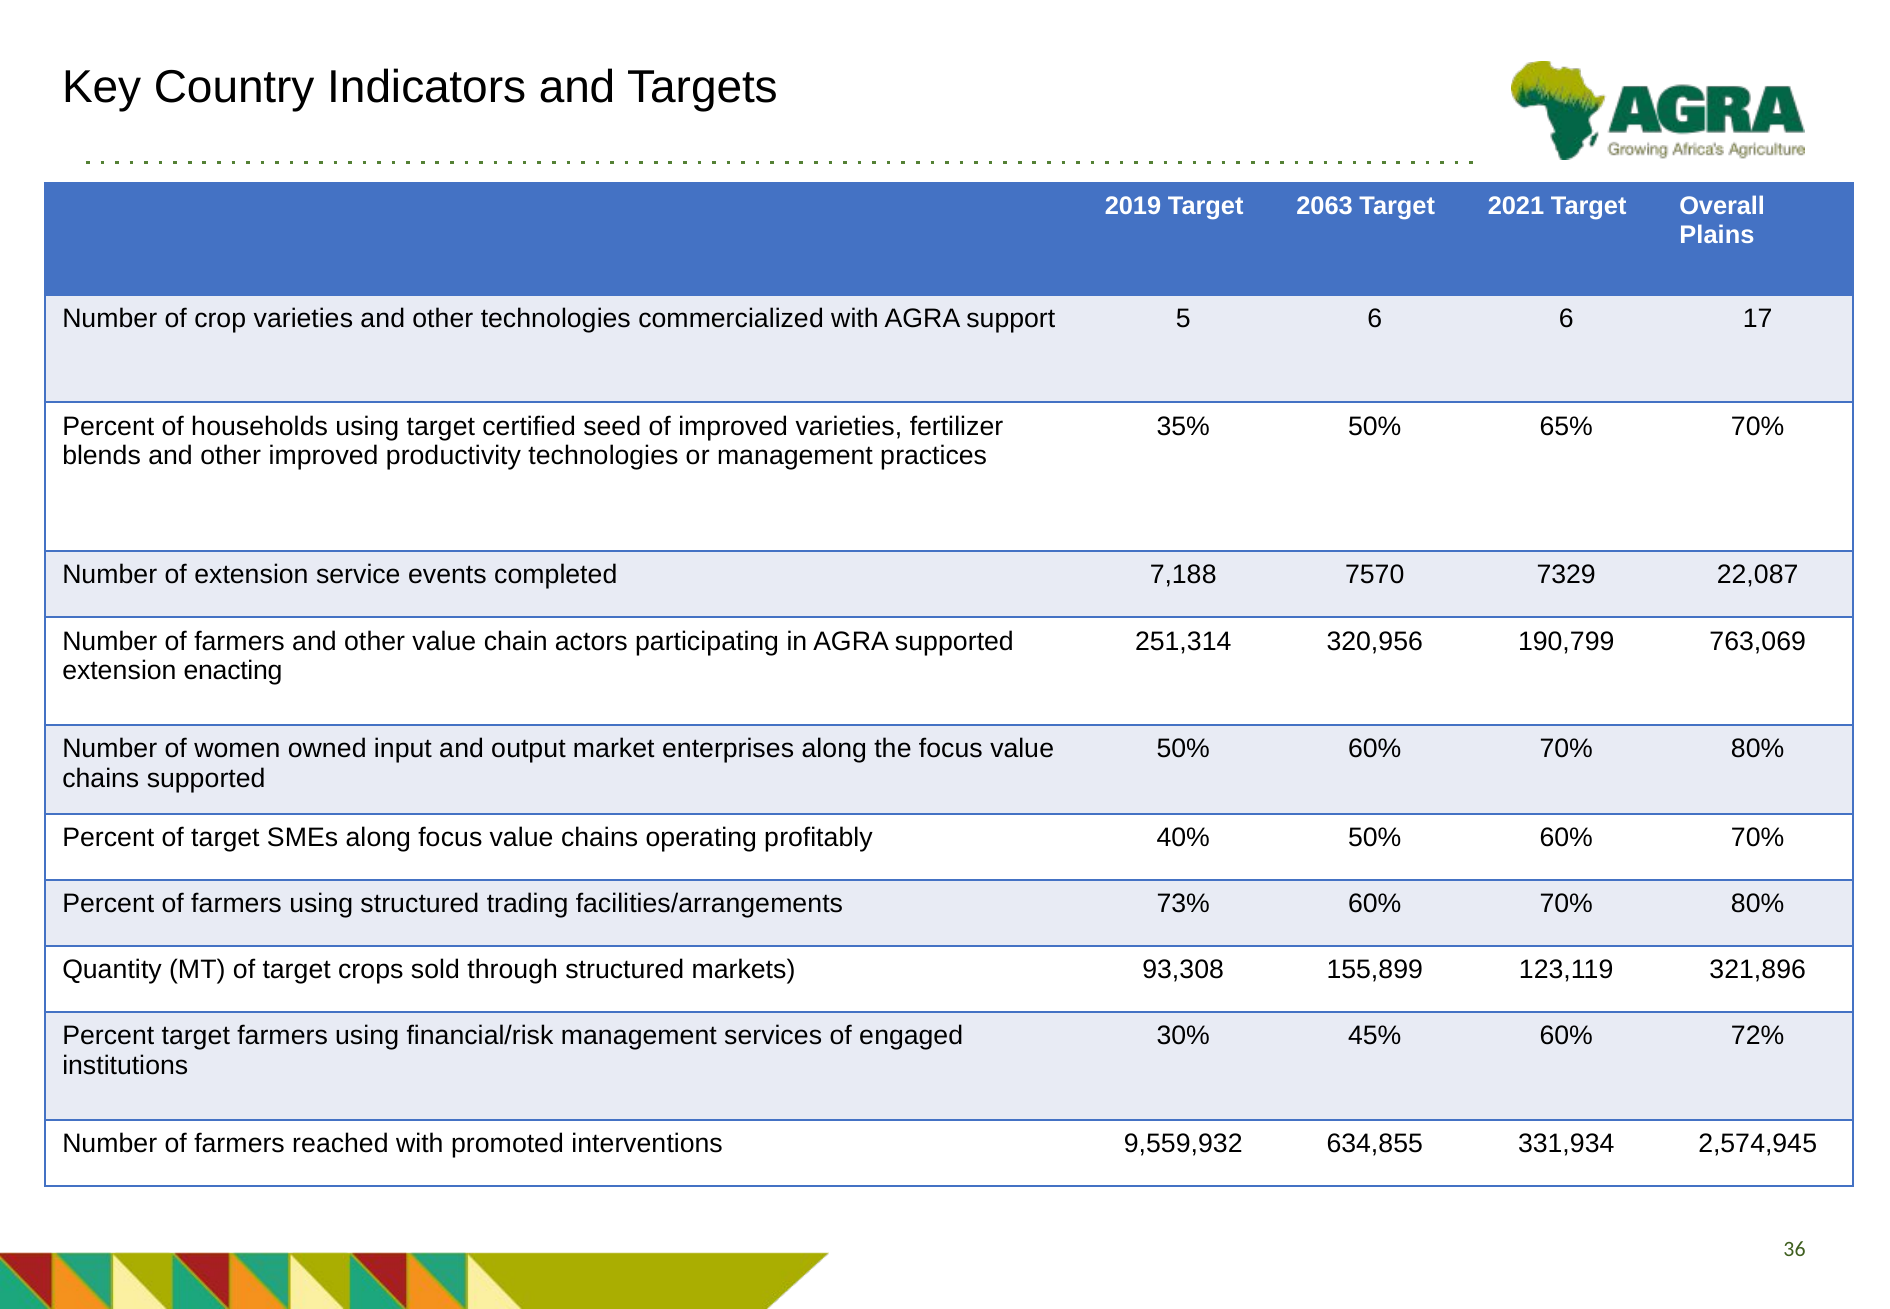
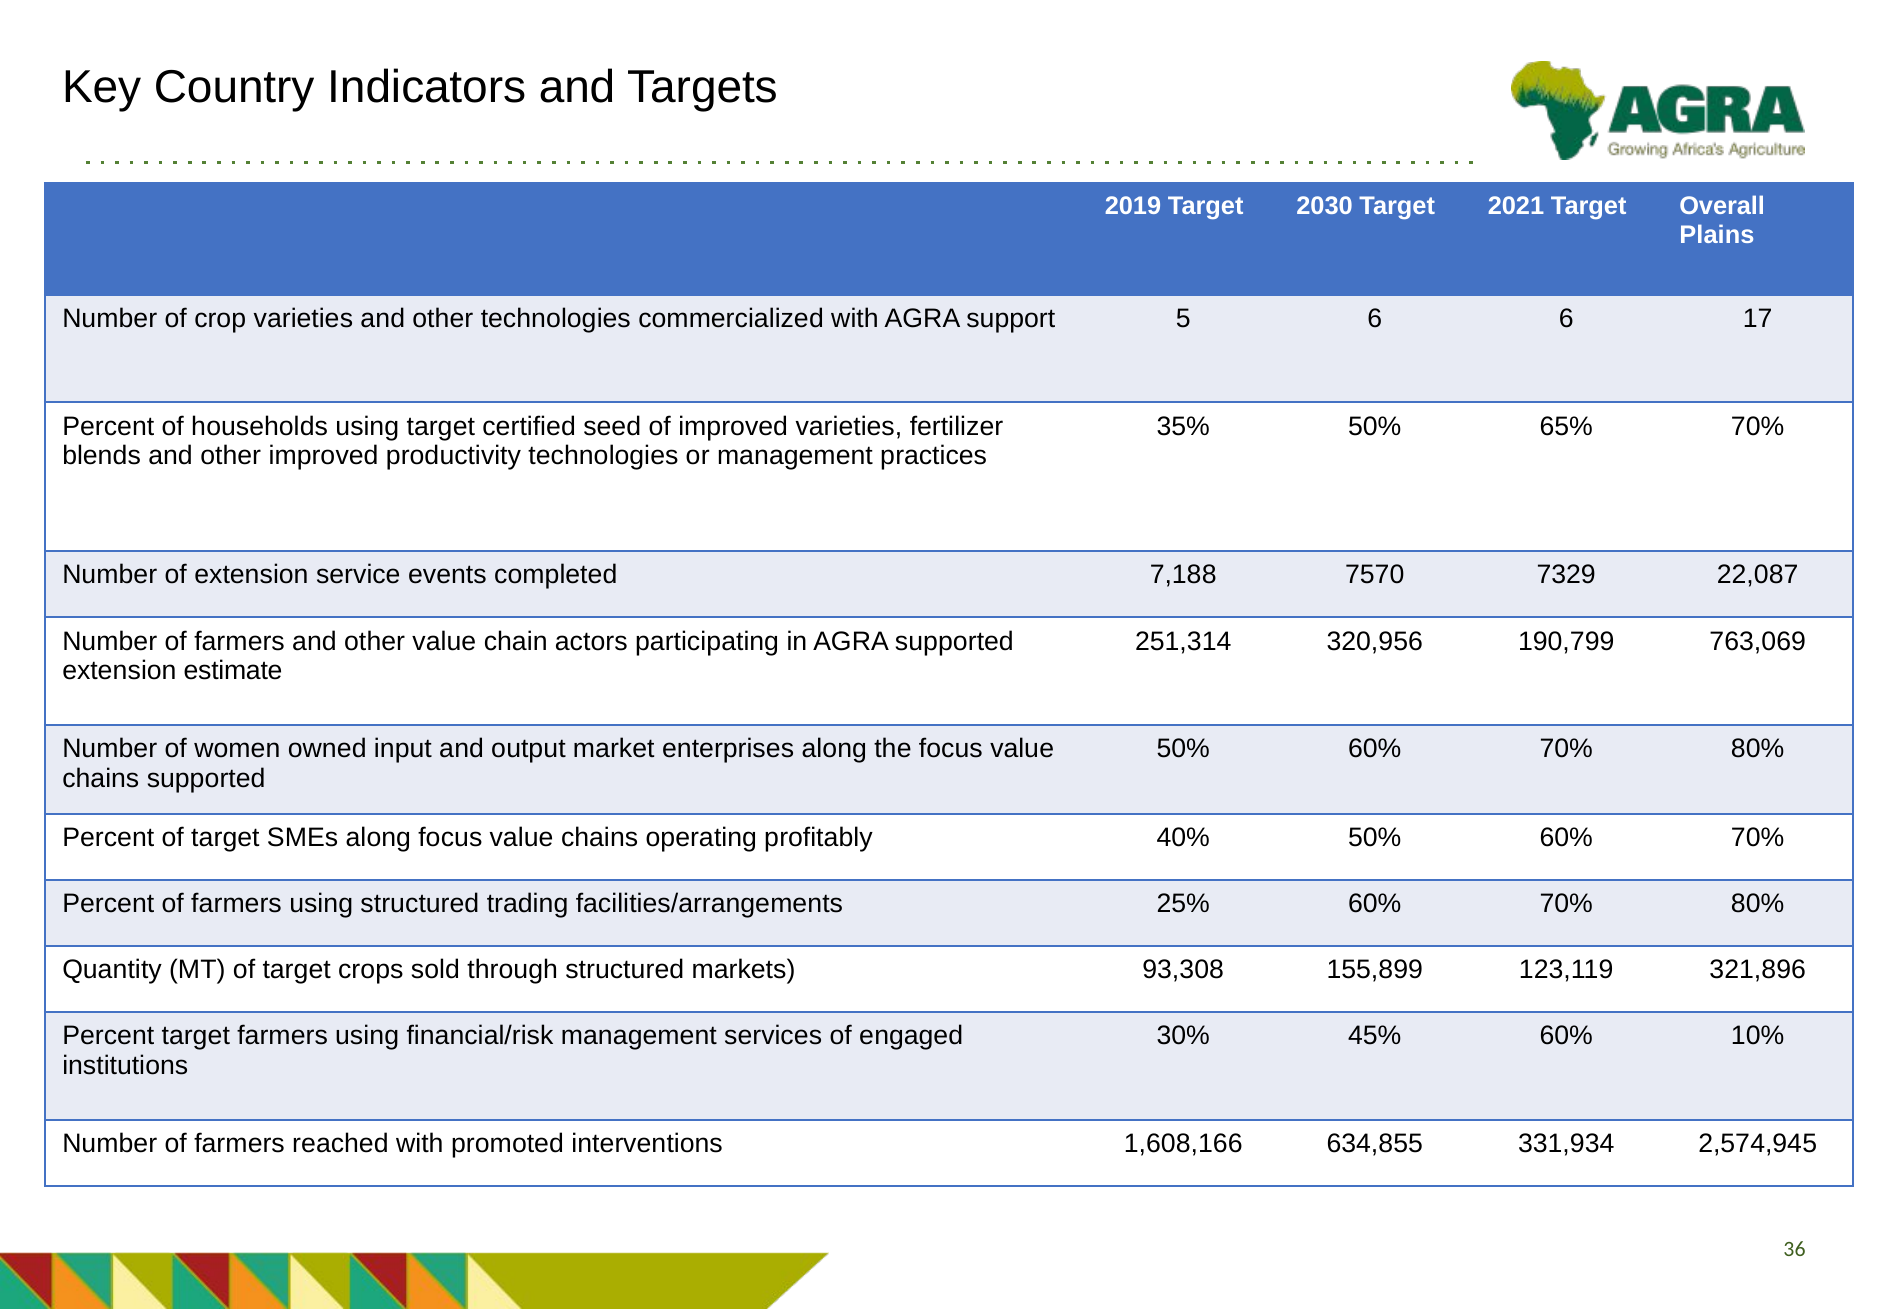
2063: 2063 -> 2030
enacting: enacting -> estimate
73%: 73% -> 25%
72%: 72% -> 10%
9,559,932: 9,559,932 -> 1,608,166
